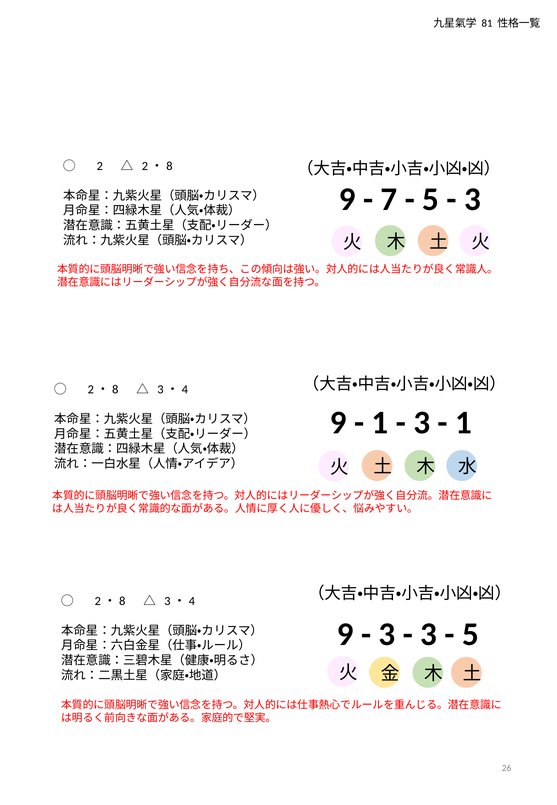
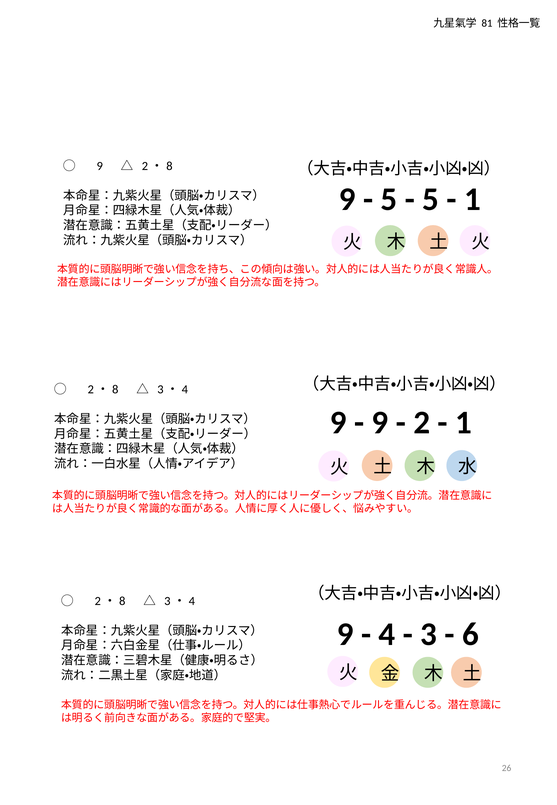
2 at (100, 166): 2 -> 9
7 at (389, 199): 7 -> 5
3 at (472, 199): 3 -> 1
1 at (380, 422): 1 -> 9
3 at (422, 422): 3 -> 2
3 at (387, 634): 3 -> 4
5 at (470, 634): 5 -> 6
